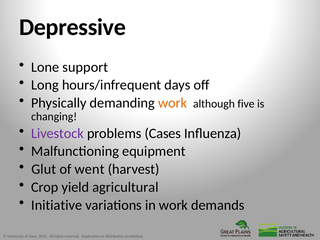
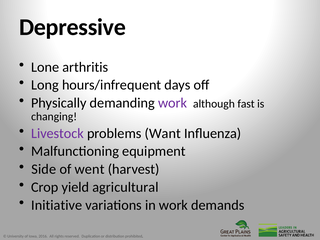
support: support -> arthritis
work at (173, 103) colour: orange -> purple
five: five -> fast
Cases: Cases -> Want
Glut: Glut -> Side
